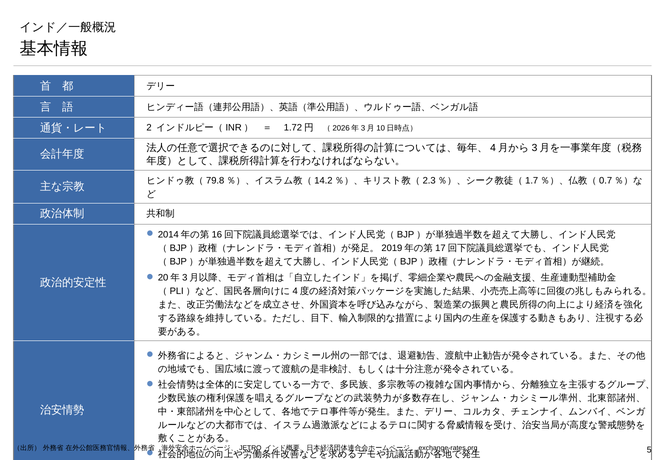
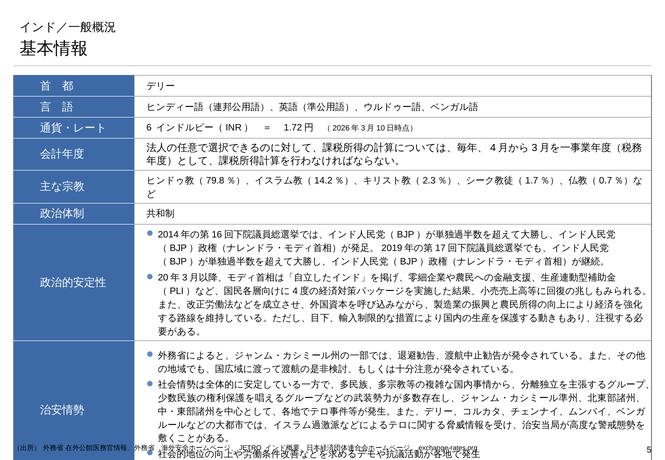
2: 2 -> 6
